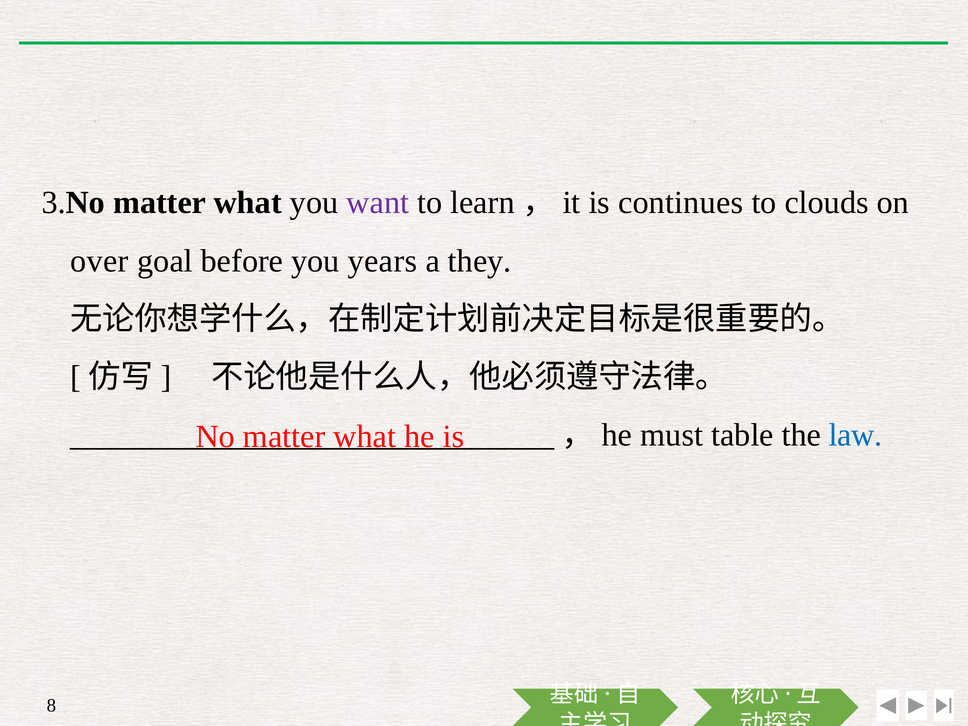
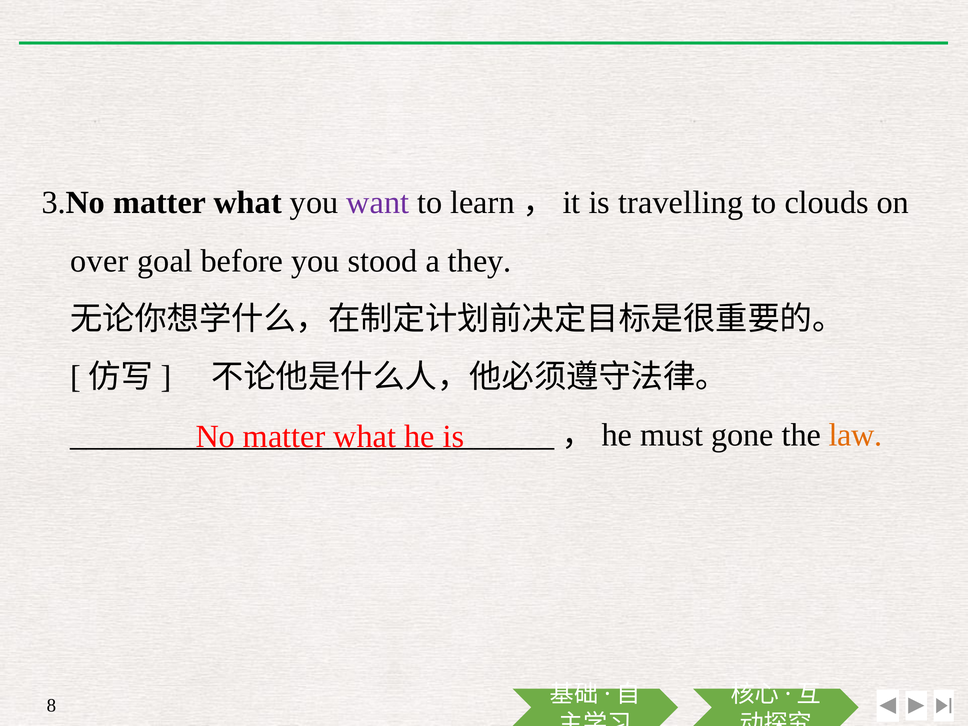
continues: continues -> travelling
years: years -> stood
table: table -> gone
law colour: blue -> orange
